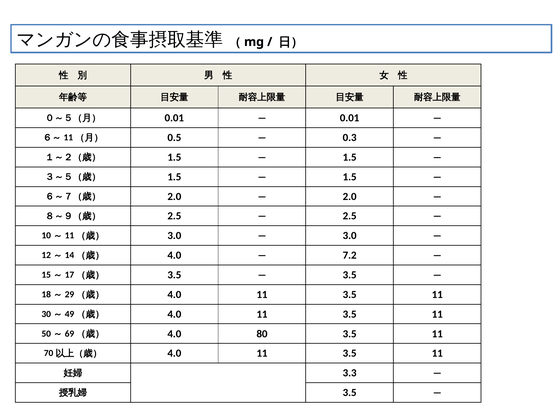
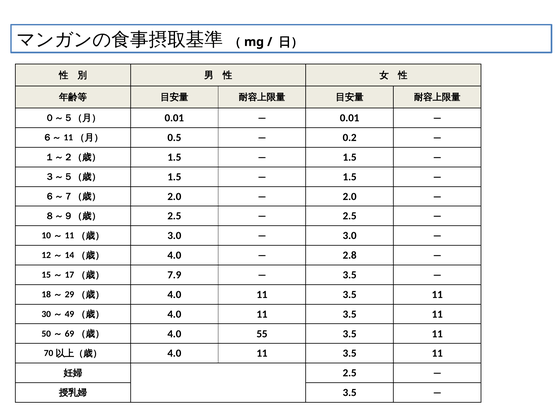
0.3: 0.3 -> 0.2
7.2: 7.2 -> 2.8
3.5 at (174, 275): 3.5 -> 7.9
80: 80 -> 55
3.3 at (350, 373): 3.3 -> 2.5
